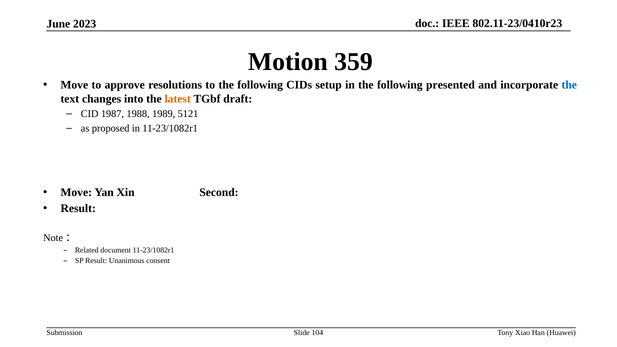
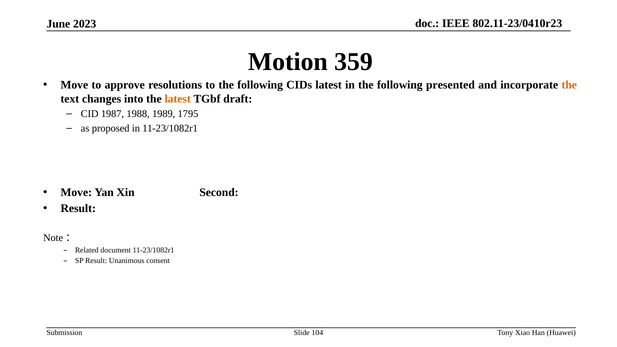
CIDs setup: setup -> latest
the at (569, 85) colour: blue -> orange
5121: 5121 -> 1795
